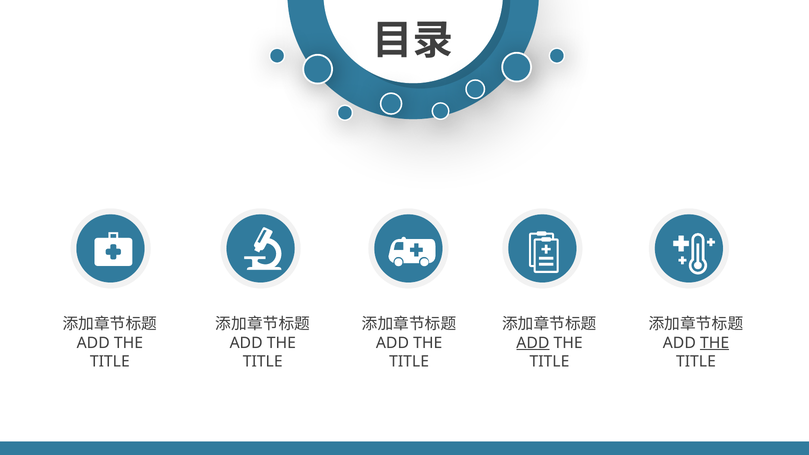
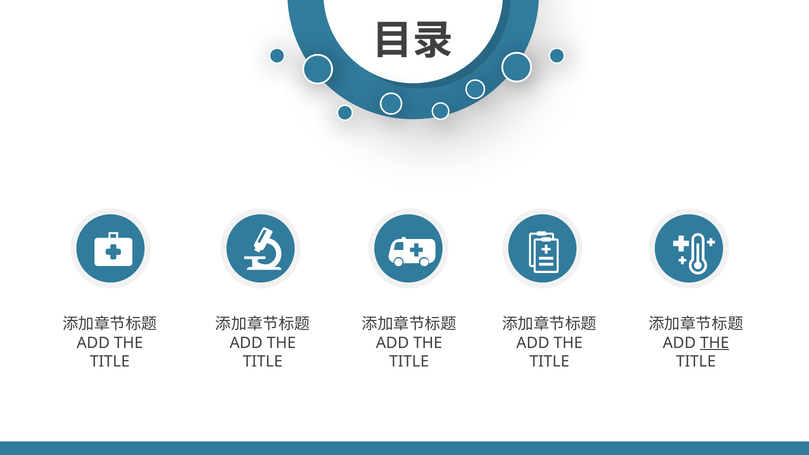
ADD at (533, 343) underline: present -> none
